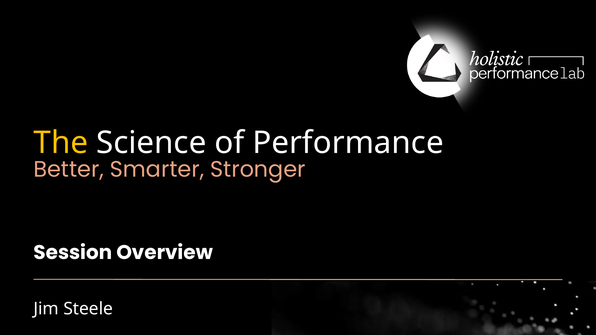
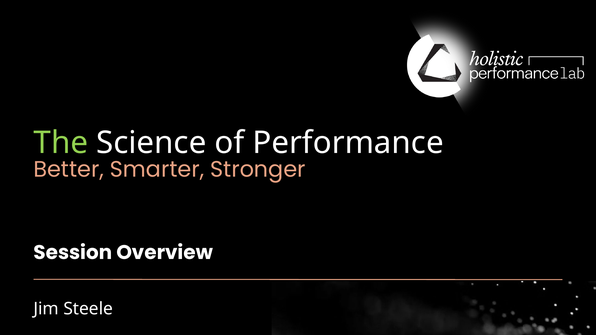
The colour: yellow -> light green
